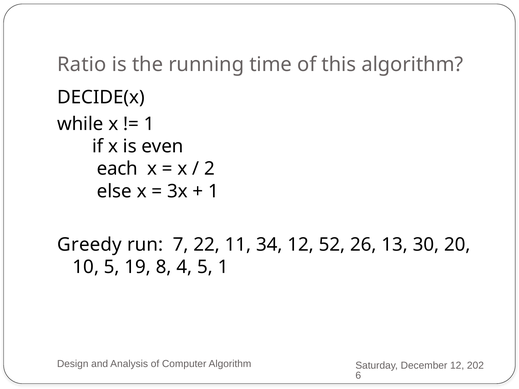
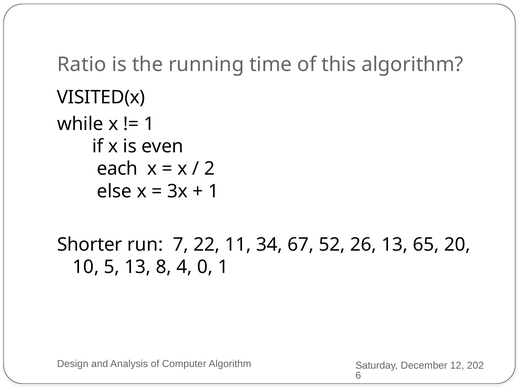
DECIDE(x: DECIDE(x -> VISITED(x
Greedy: Greedy -> Shorter
34 12: 12 -> 67
30: 30 -> 65
5 19: 19 -> 13
4 5: 5 -> 0
